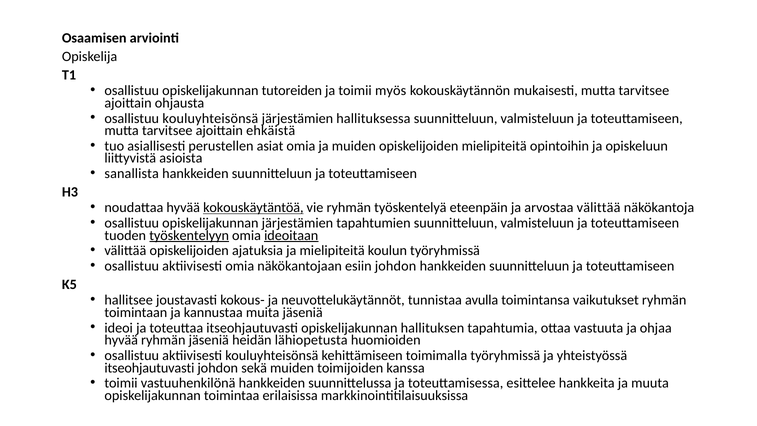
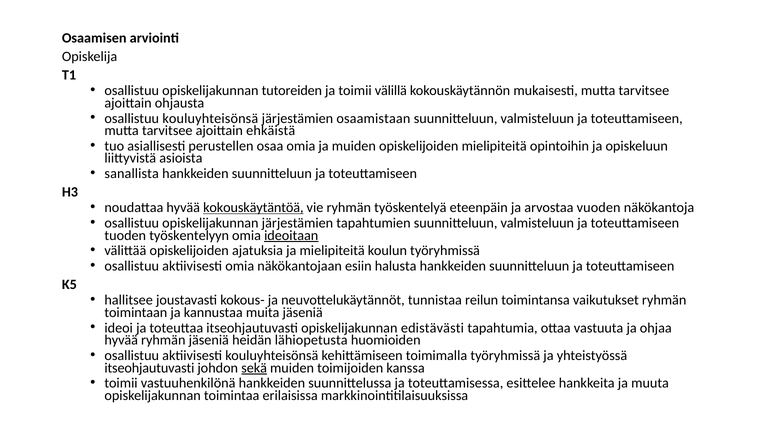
myös: myös -> välillä
hallituksessa: hallituksessa -> osaamistaan
asiat: asiat -> osaa
arvostaa välittää: välittää -> vuoden
työskentelyyn underline: present -> none
esiin johdon: johdon -> halusta
avulla: avulla -> reilun
hallituksen: hallituksen -> edistävästi
sekä underline: none -> present
